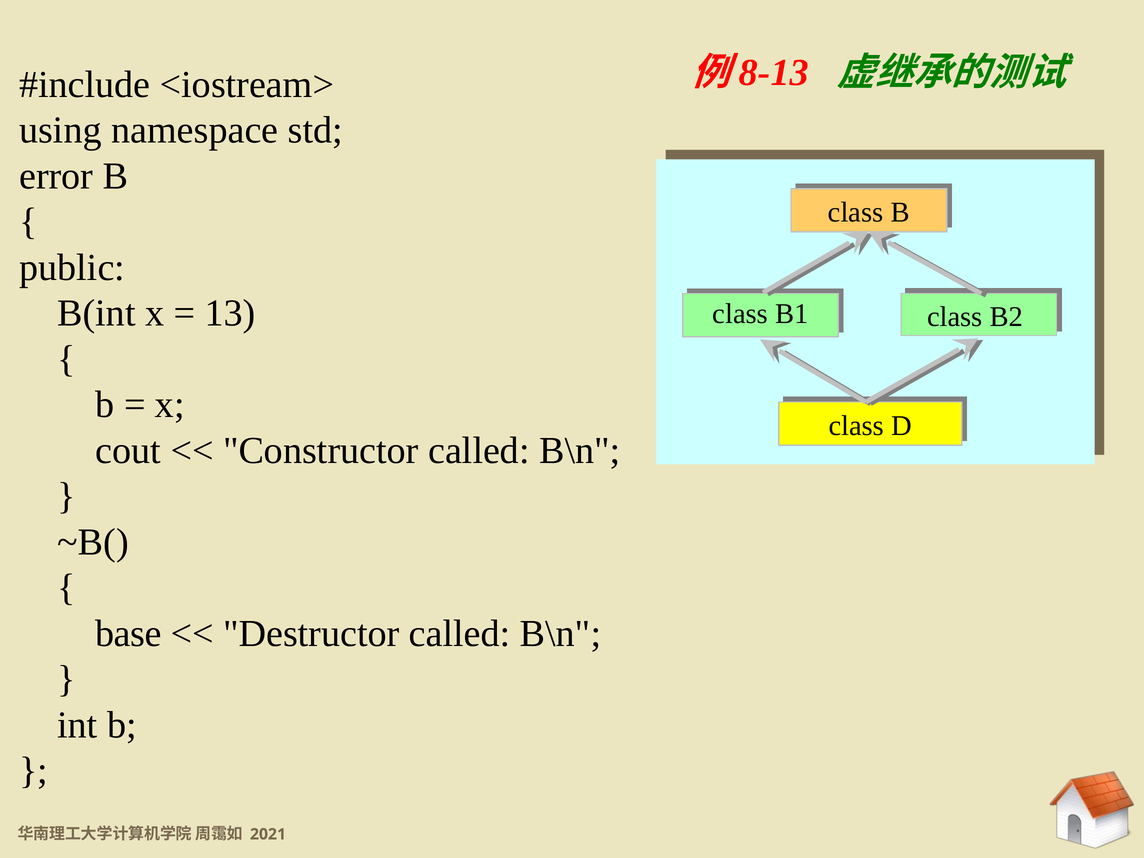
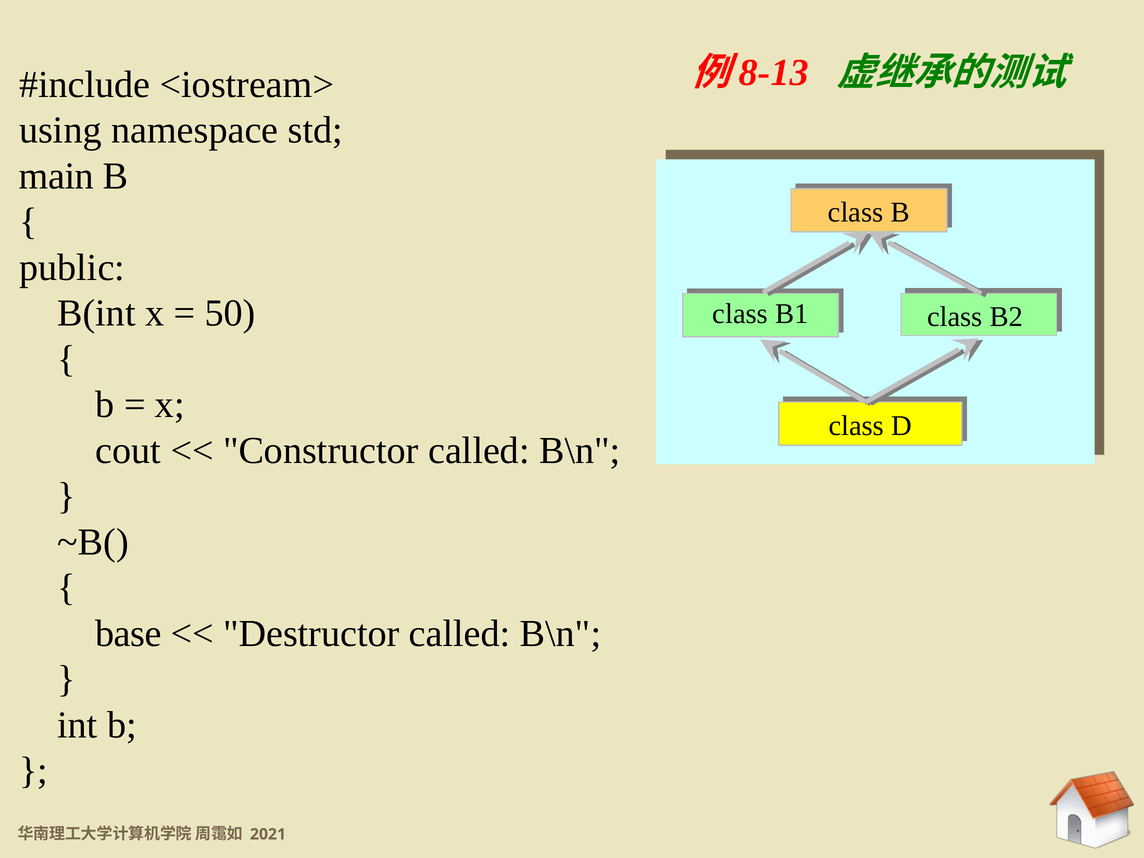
error: error -> main
13: 13 -> 50
